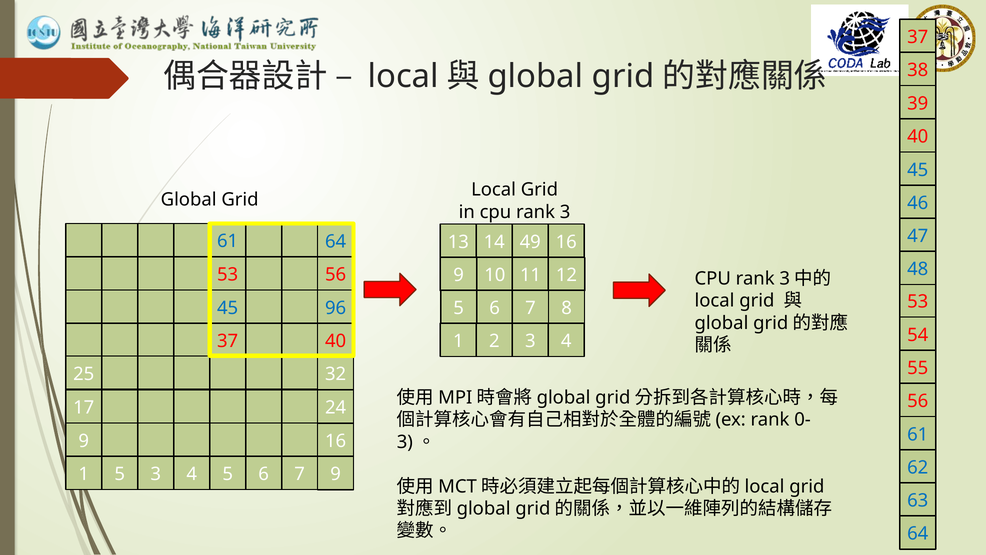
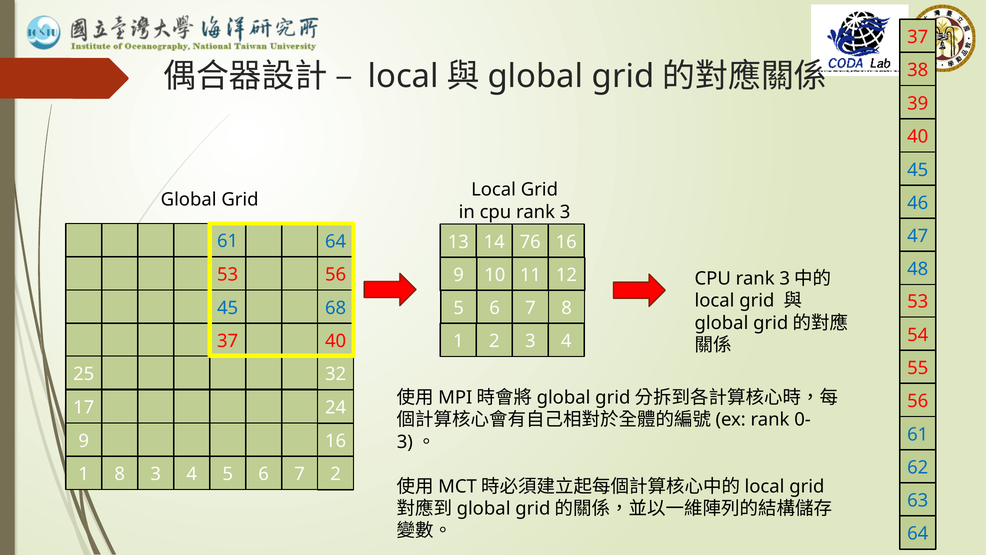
49: 49 -> 76
96: 96 -> 68
1 5: 5 -> 8
7 9: 9 -> 2
